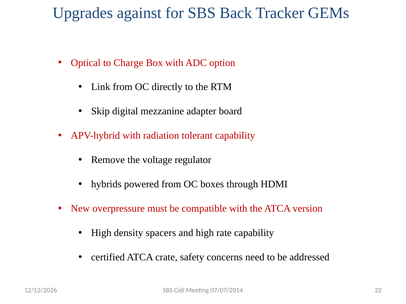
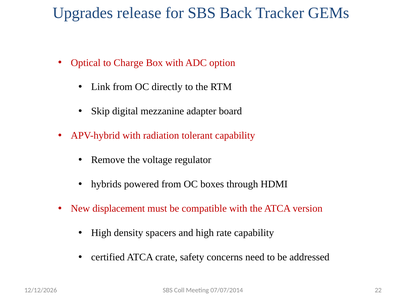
against: against -> release
overpressure: overpressure -> displacement
